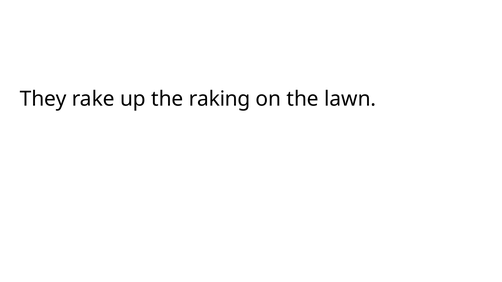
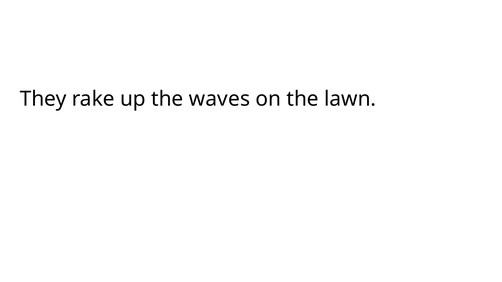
raking: raking -> waves
